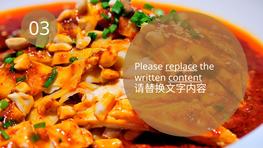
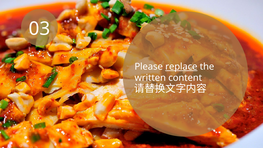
content underline: present -> none
